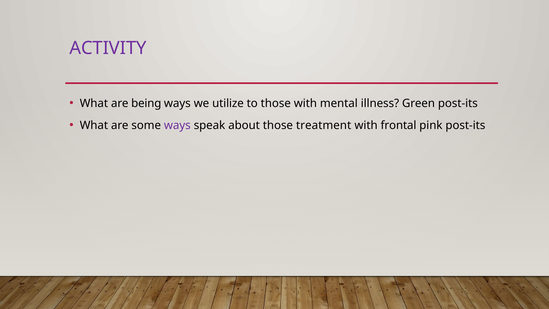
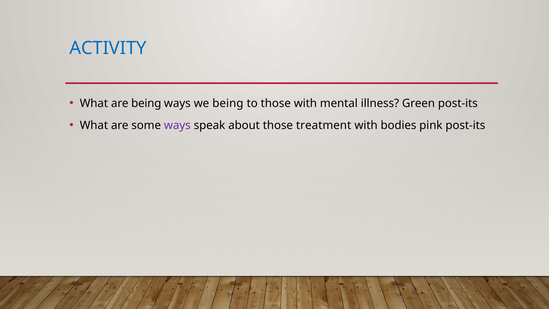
ACTIVITY colour: purple -> blue
we utilize: utilize -> being
frontal: frontal -> bodies
